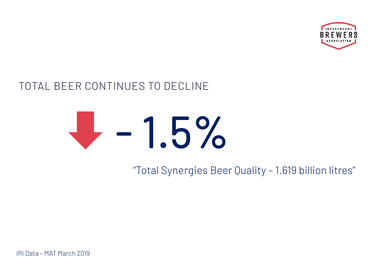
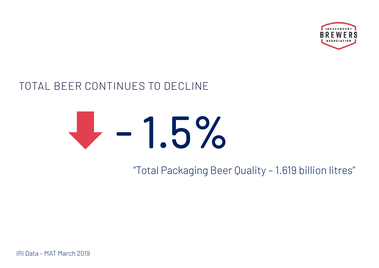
Synergies: Synergies -> Packaging
